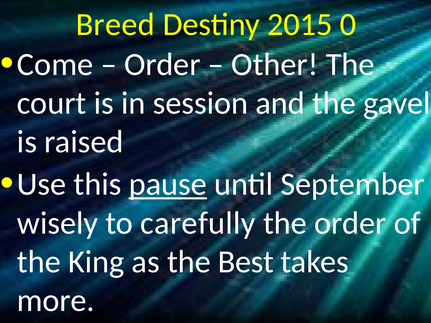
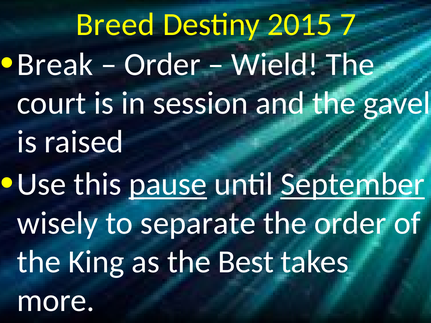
0: 0 -> 7
Come: Come -> Break
Other: Other -> Wield
September underline: none -> present
carefully: carefully -> separate
